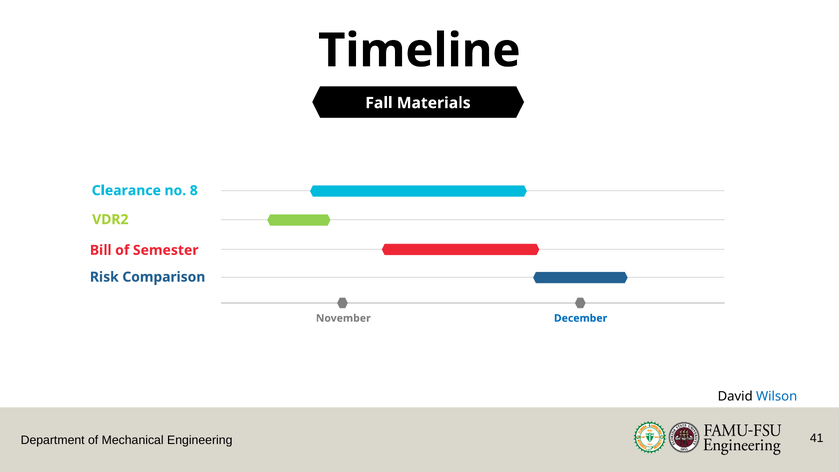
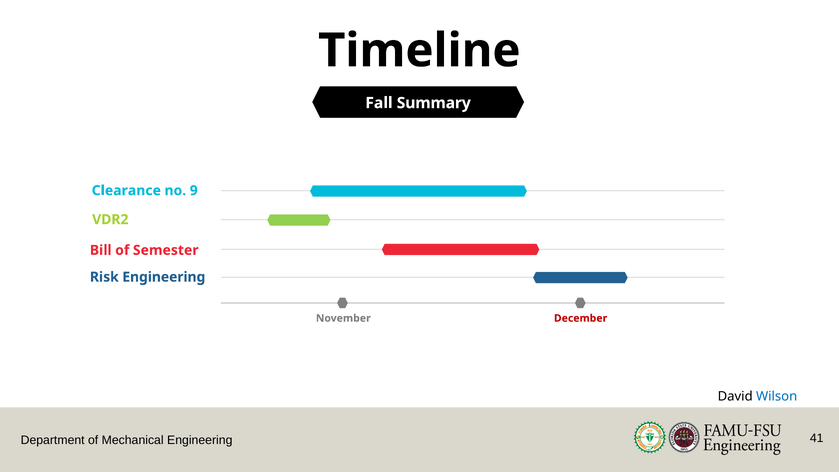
Materials: Materials -> Summary
8: 8 -> 9
Risk Comparison: Comparison -> Engineering
December colour: blue -> red
